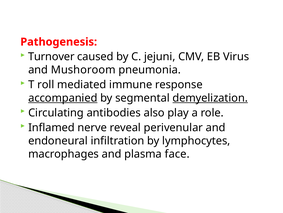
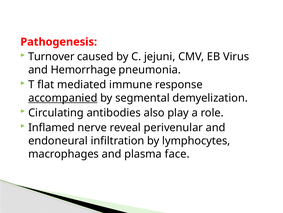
Mushoroom: Mushoroom -> Hemorrhage
roll: roll -> flat
demyelization underline: present -> none
